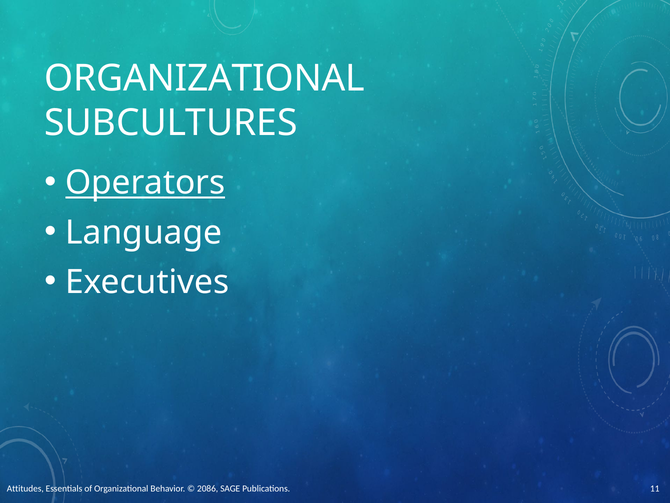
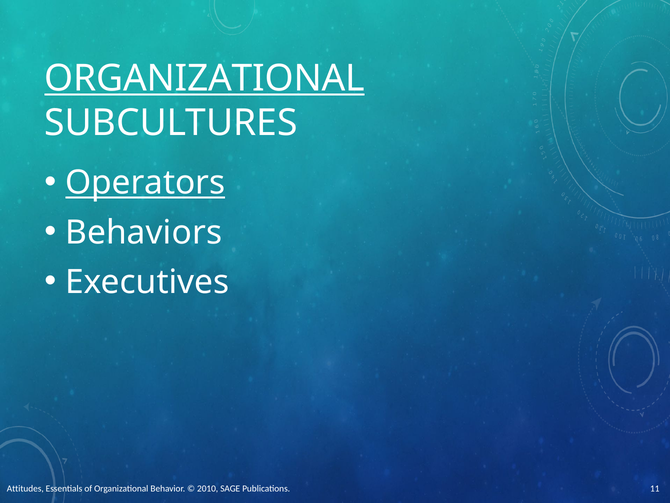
ORGANIZATIONAL at (205, 78) underline: none -> present
Language: Language -> Behaviors
2086: 2086 -> 2010
